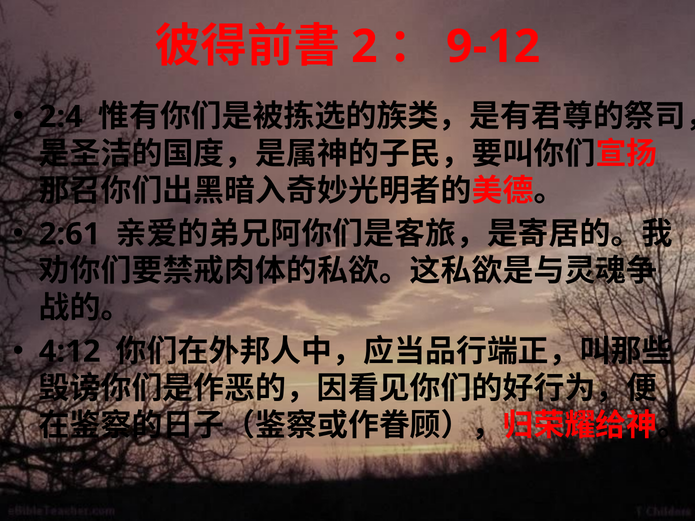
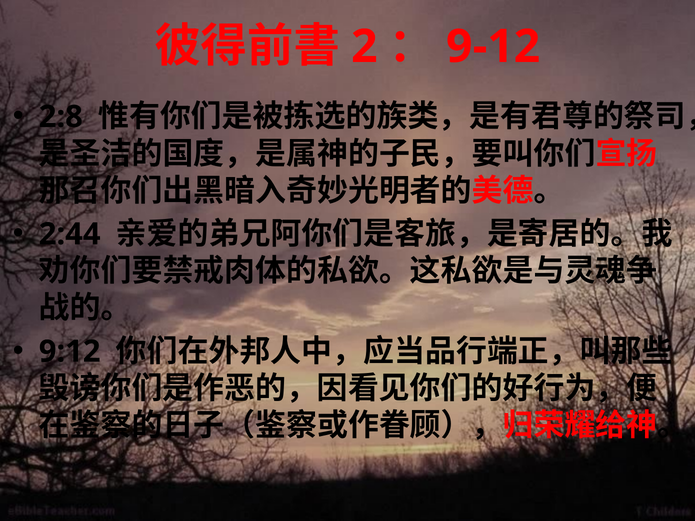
2:4: 2:4 -> 2:8
2:61: 2:61 -> 2:44
4:12: 4:12 -> 9:12
